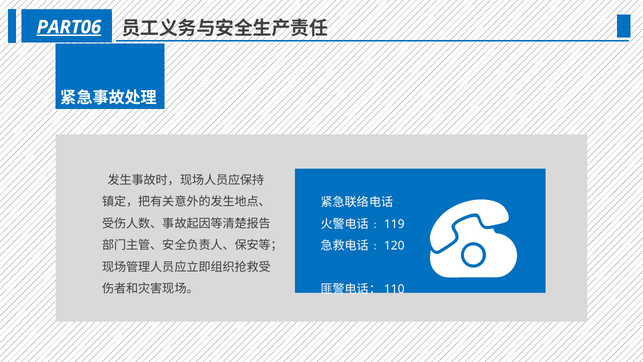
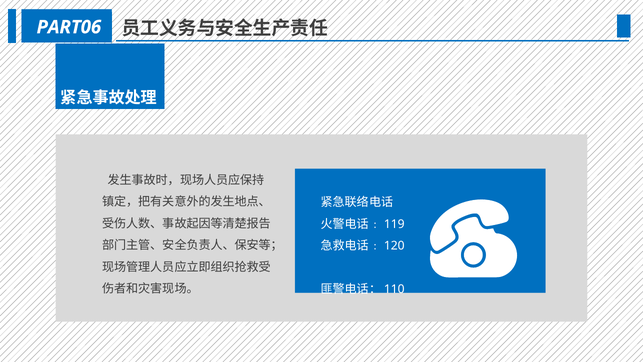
PART06 underline: present -> none
